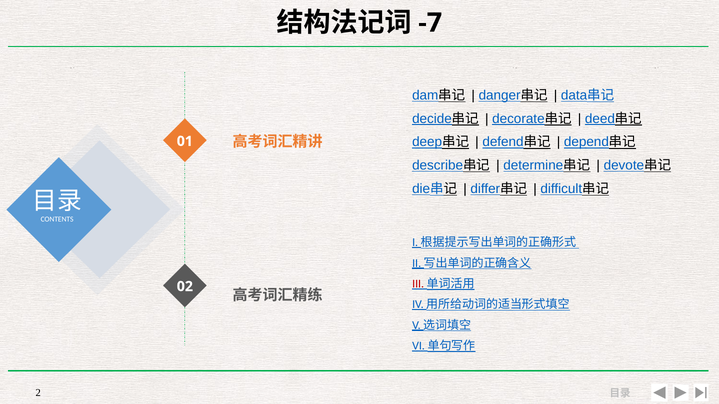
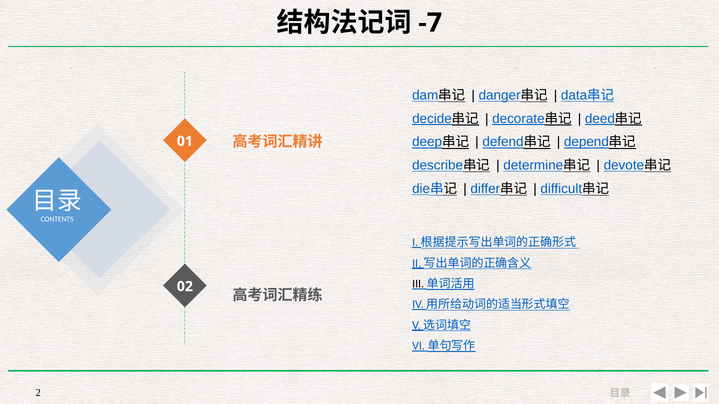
III colour: red -> black
